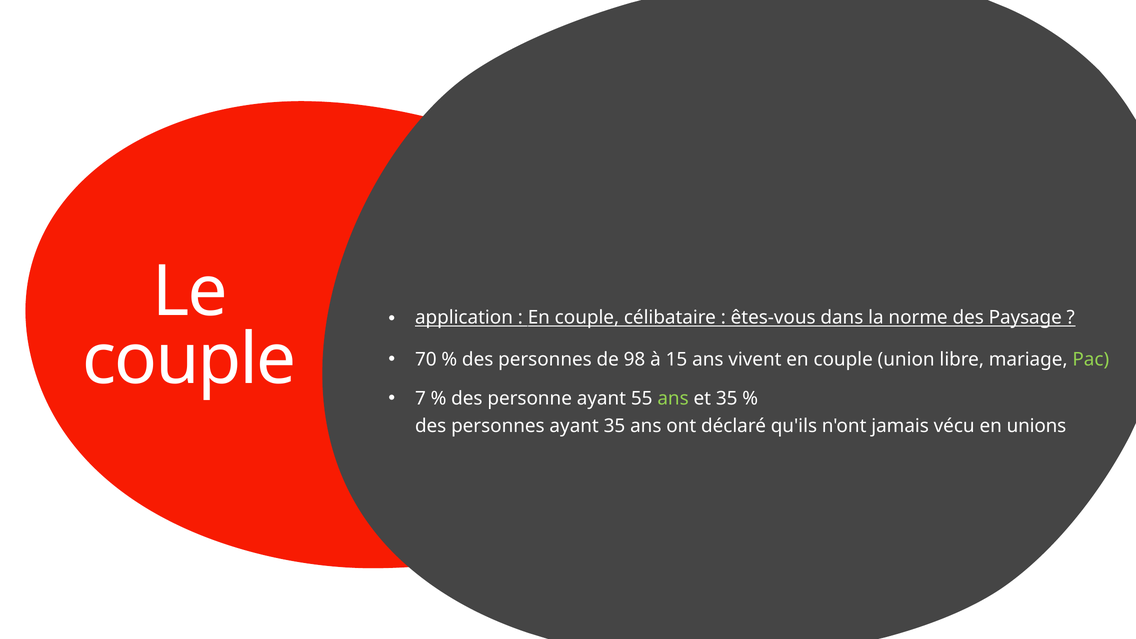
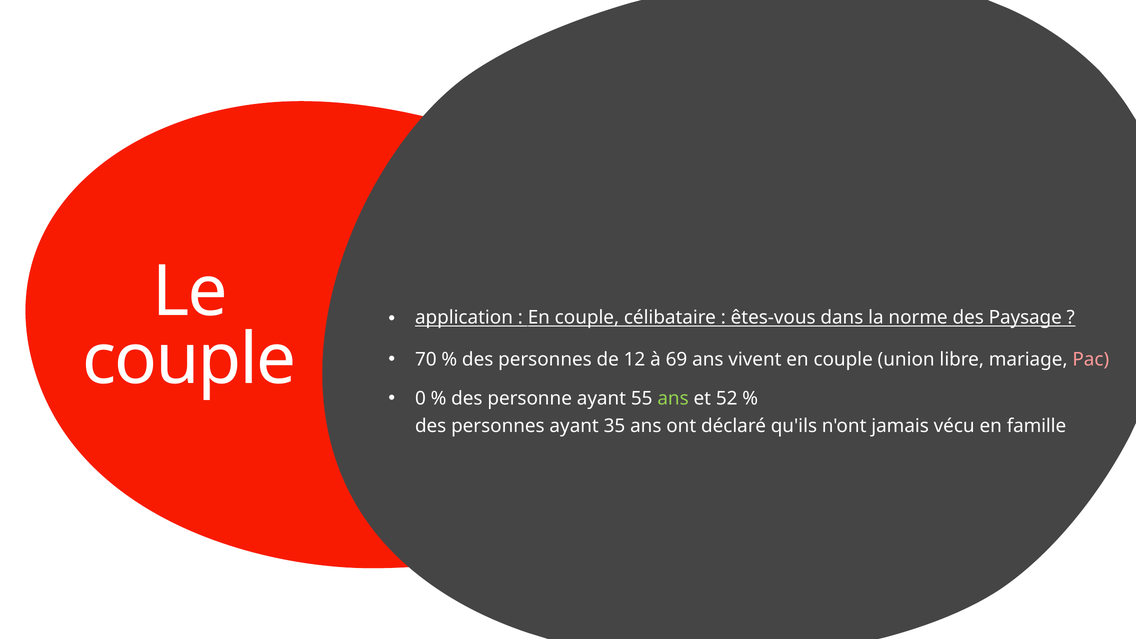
98: 98 -> 12
15: 15 -> 69
Pac colour: light green -> pink
7: 7 -> 0
et 35: 35 -> 52
unions: unions -> famille
